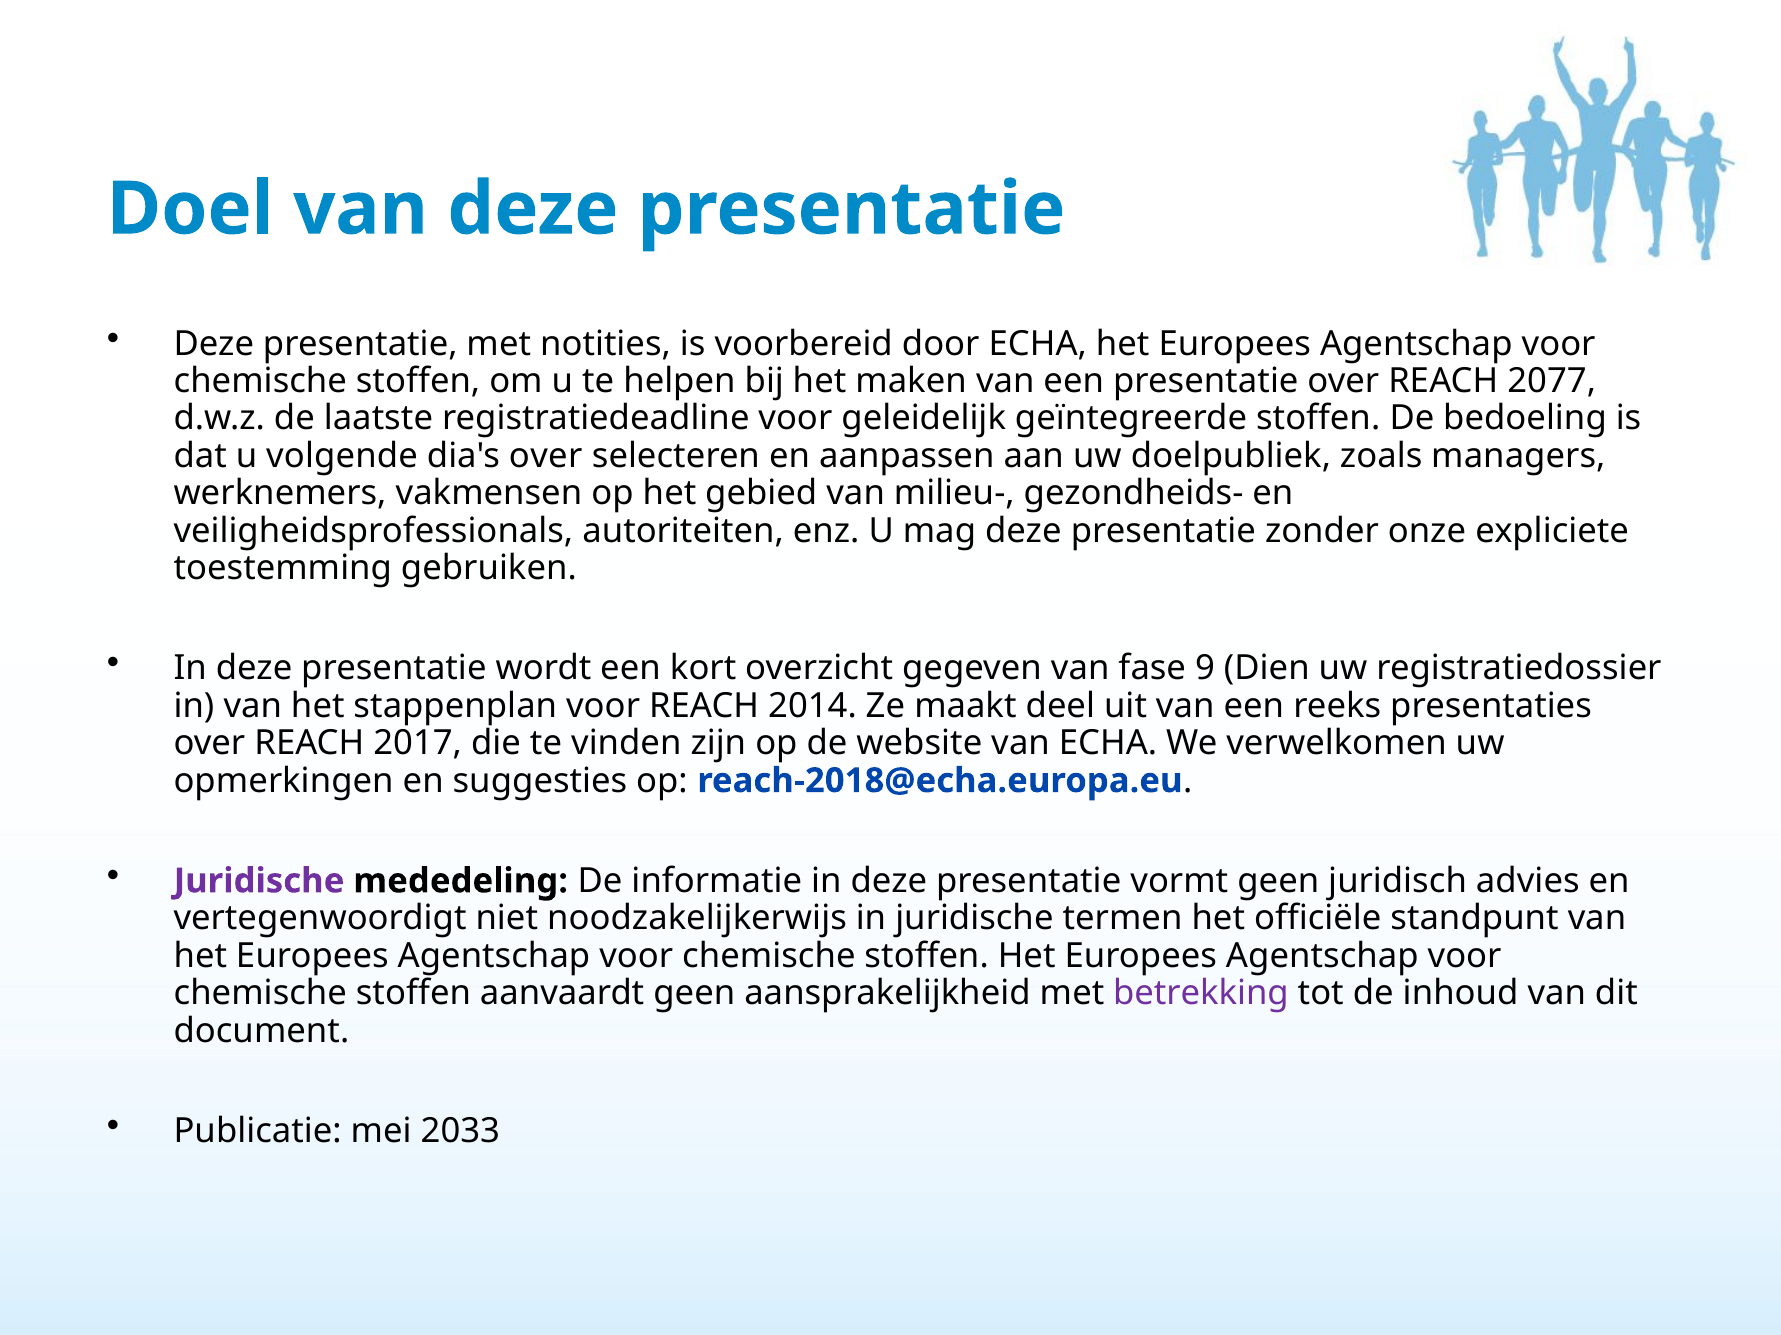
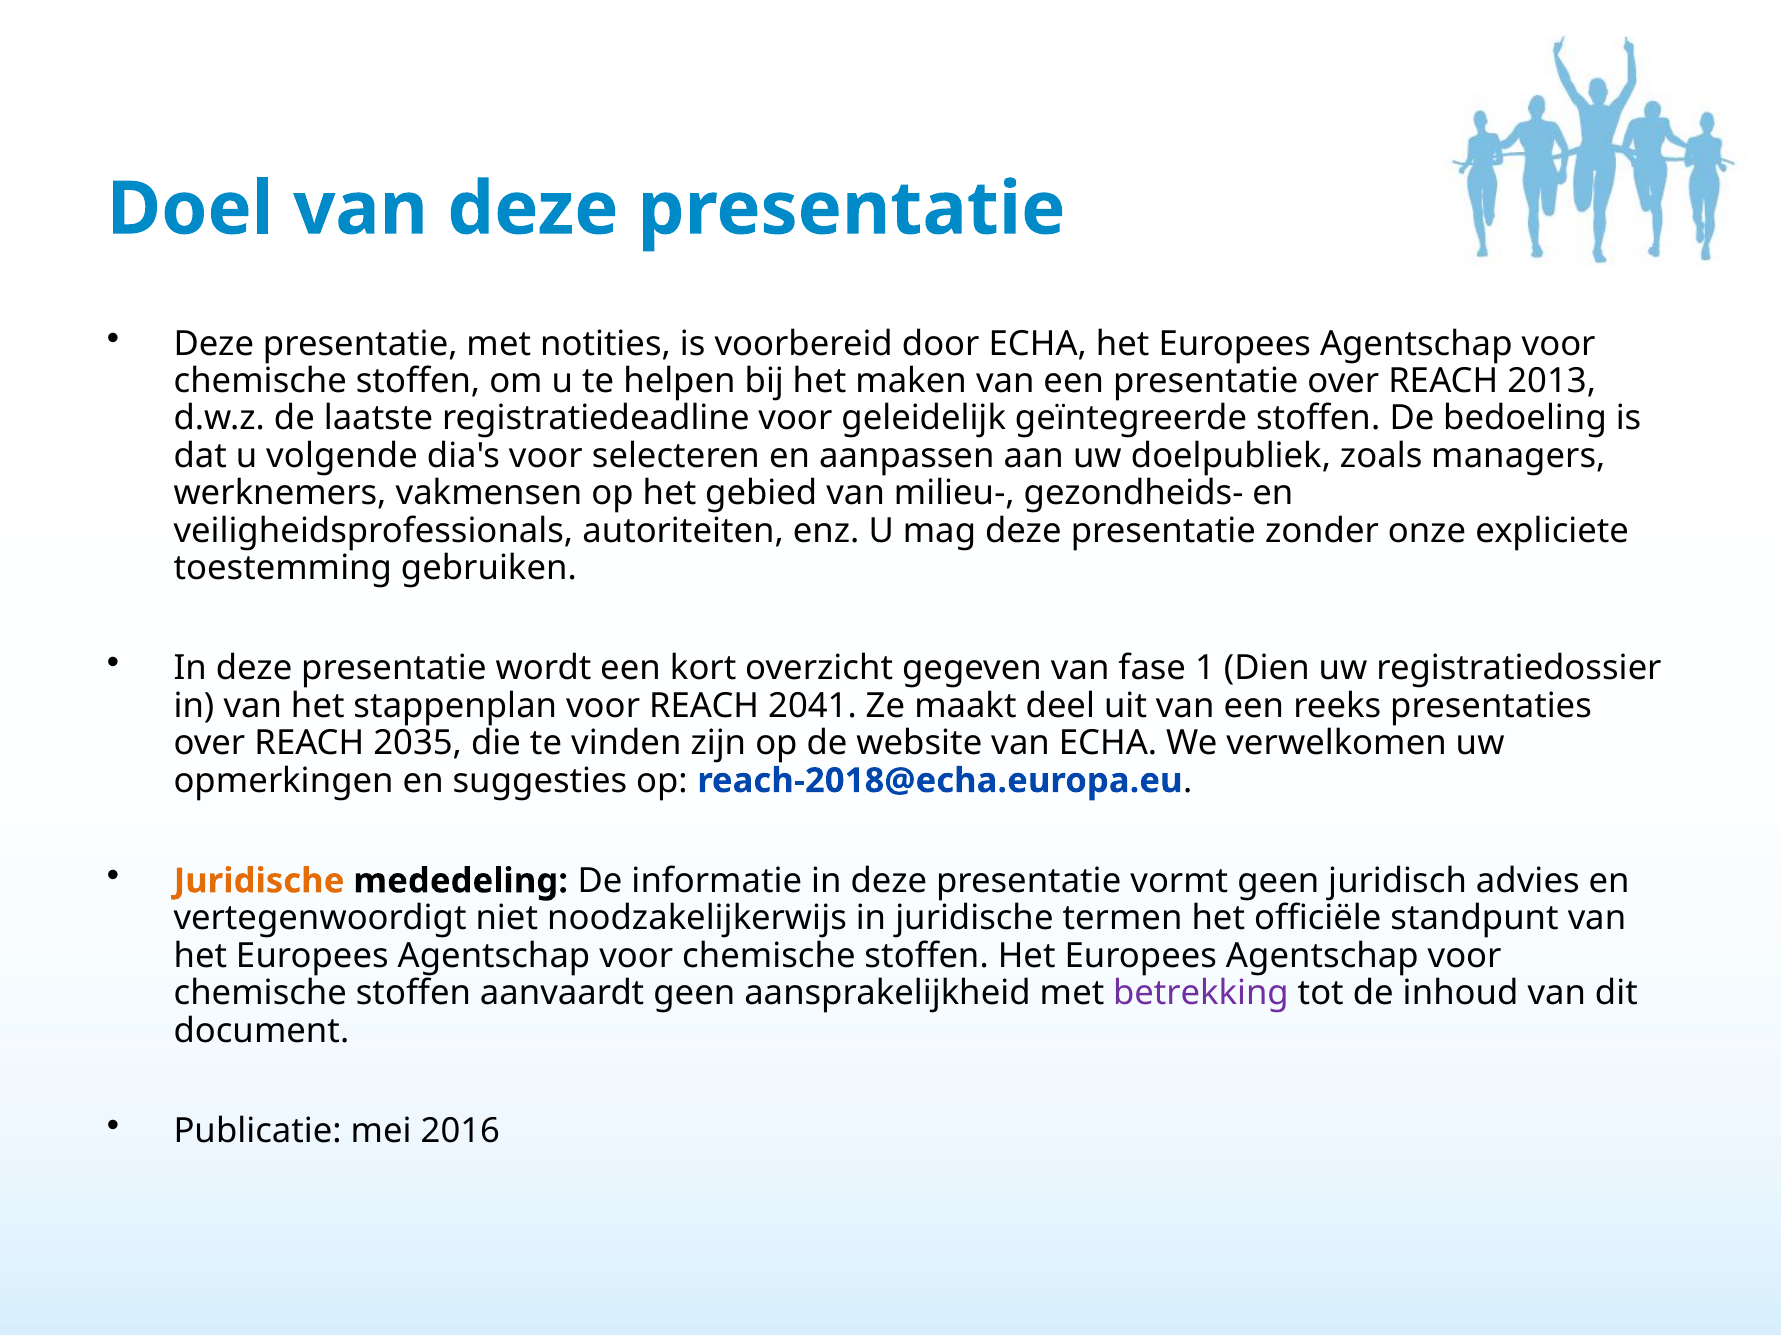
2077: 2077 -> 2013
dia's over: over -> voor
9: 9 -> 1
2014: 2014 -> 2041
2017: 2017 -> 2035
Juridische at (259, 881) colour: purple -> orange
2033: 2033 -> 2016
